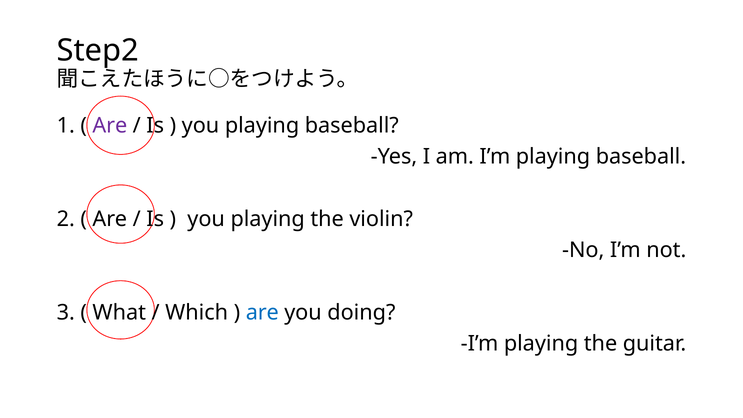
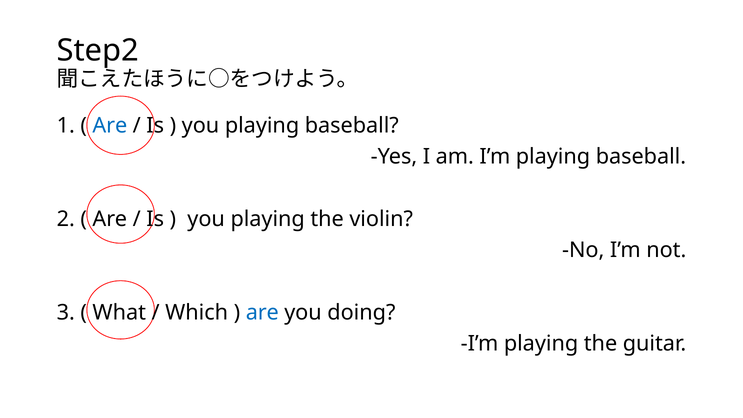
Are at (110, 126) colour: purple -> blue
